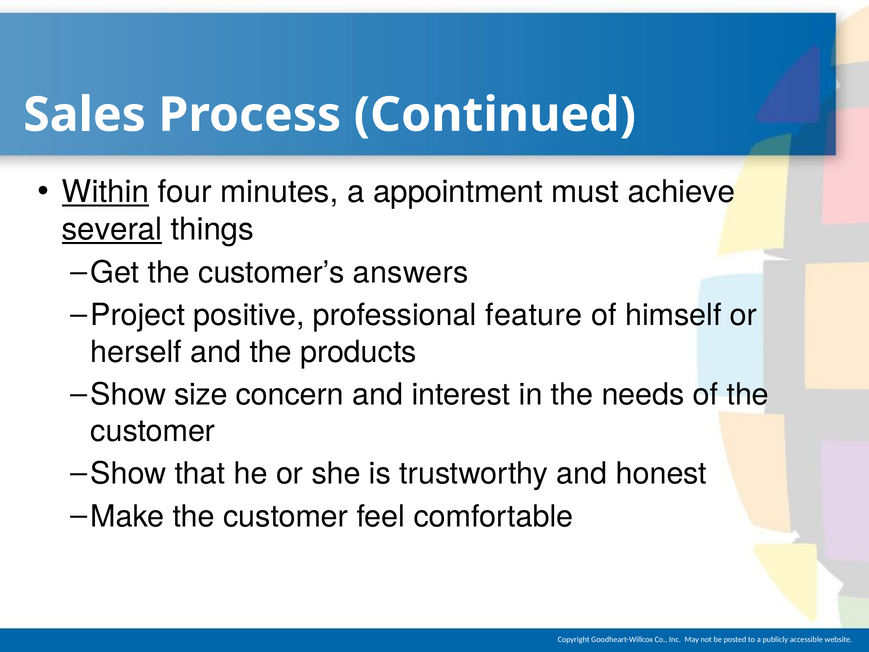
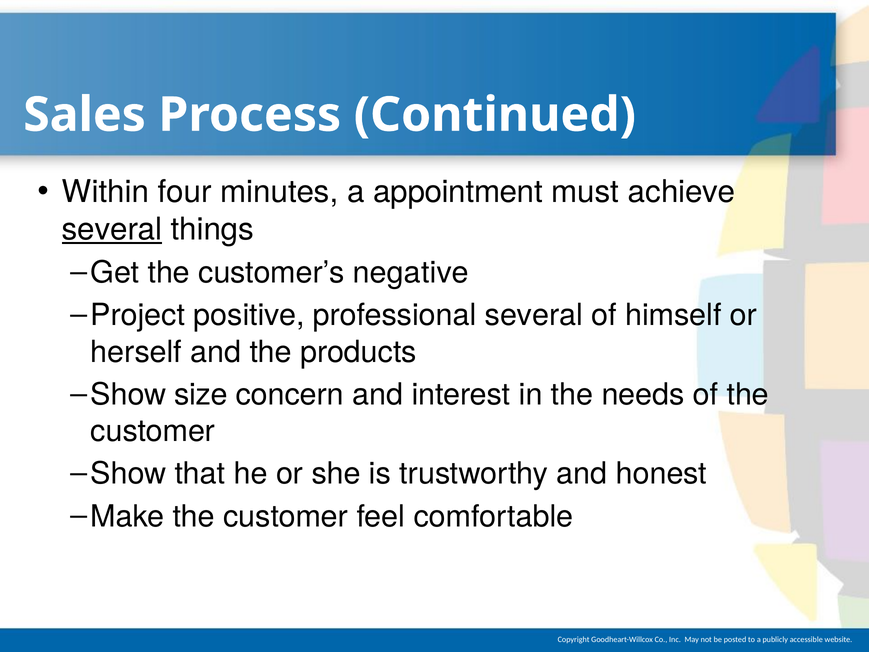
Within underline: present -> none
answers: answers -> negative
professional feature: feature -> several
